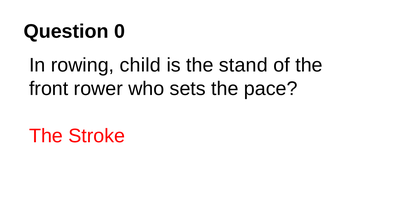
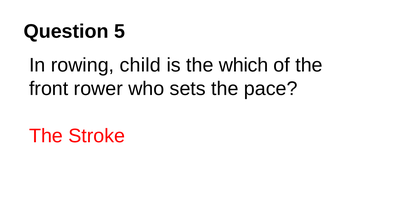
0: 0 -> 5
stand: stand -> which
